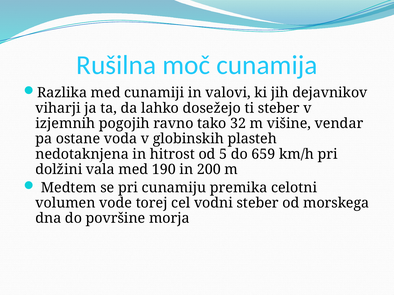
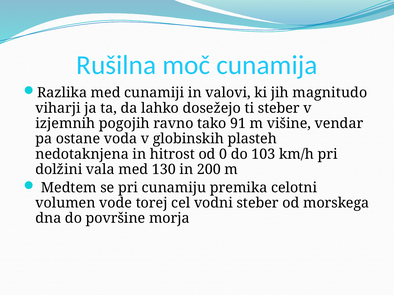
dejavnikov: dejavnikov -> magnitudo
32: 32 -> 91
5: 5 -> 0
659: 659 -> 103
190: 190 -> 130
